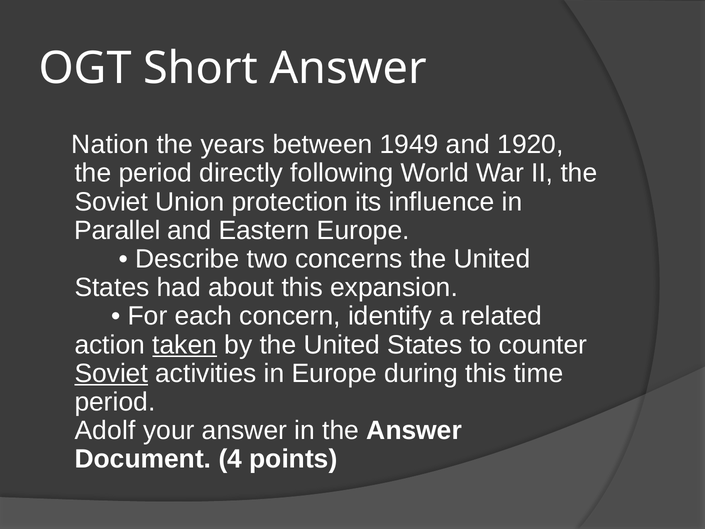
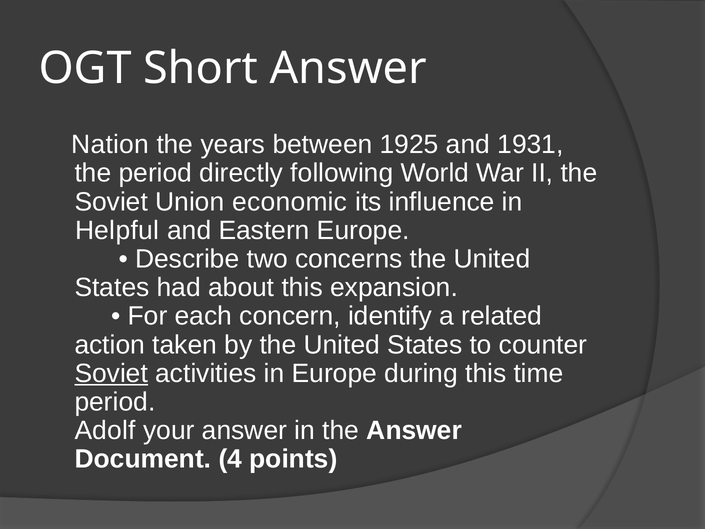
1949: 1949 -> 1925
1920: 1920 -> 1931
protection: protection -> economic
Parallel: Parallel -> Helpful
taken underline: present -> none
